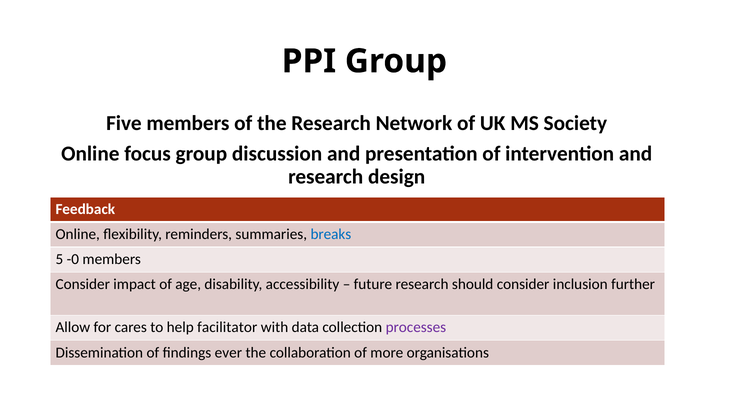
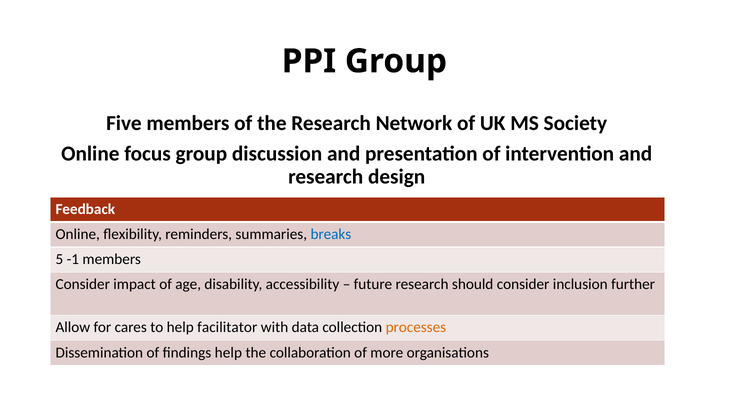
-0: -0 -> -1
processes colour: purple -> orange
findings ever: ever -> help
